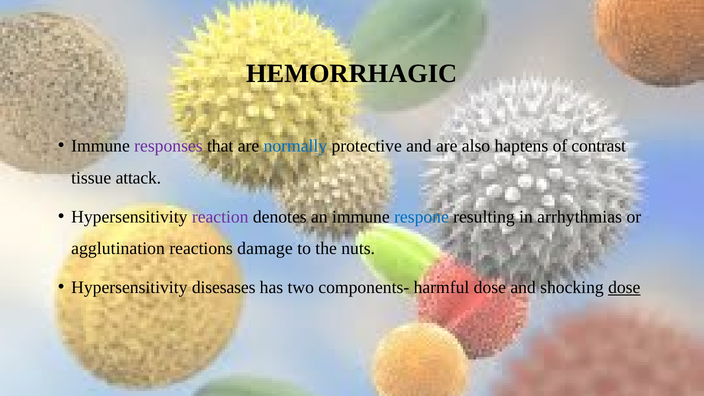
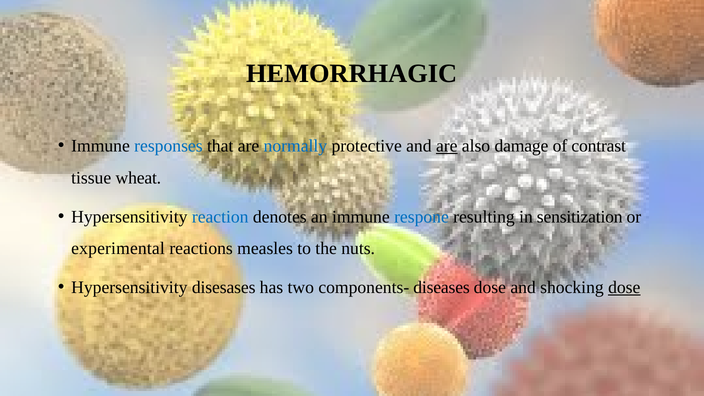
responses colour: purple -> blue
are at (447, 146) underline: none -> present
haptens: haptens -> damage
attack: attack -> wheat
reaction colour: purple -> blue
arrhythmias: arrhythmias -> sensitization
agglutination: agglutination -> experimental
damage: damage -> measles
harmful: harmful -> diseases
